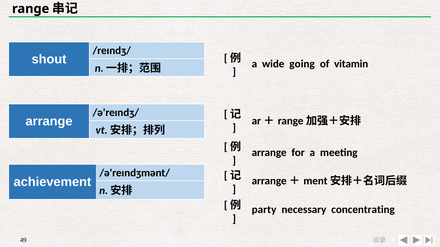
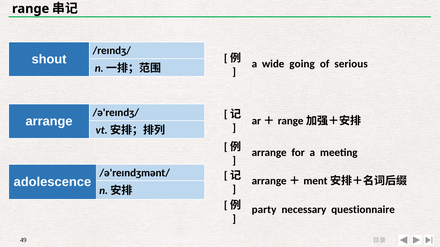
vitamin: vitamin -> serious
achievement: achievement -> adolescence
concentrating: concentrating -> questionnaire
